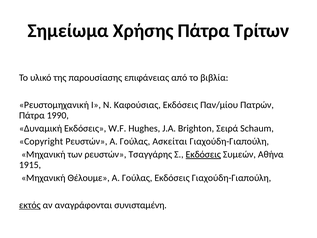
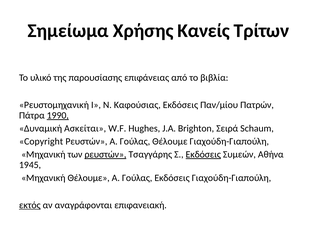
Χρήσης Πάτρα: Πάτρα -> Κανείς
1990 underline: none -> present
Δυναμική Εκδόσεις: Εκδόσεις -> Ασκείται
Γούλας Ασκείται: Ασκείται -> Θέλουμε
ρευστών at (105, 154) underline: none -> present
1915: 1915 -> 1945
συνισταμένη: συνισταμένη -> επιφανειακή
